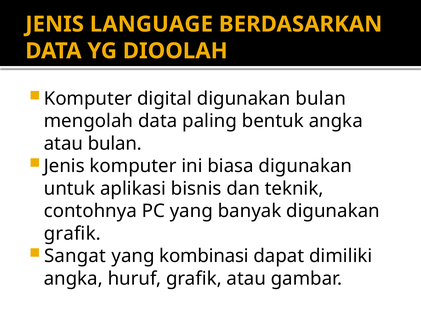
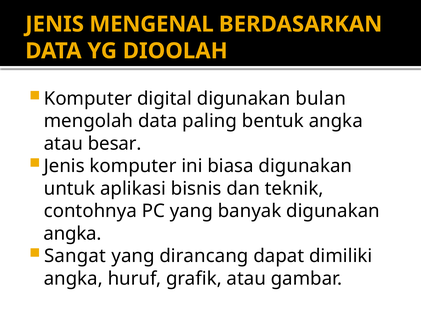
LANGUAGE: LANGUAGE -> MENGENAL
atau bulan: bulan -> besar
grafik at (72, 233): grafik -> angka
kombinasi: kombinasi -> dirancang
